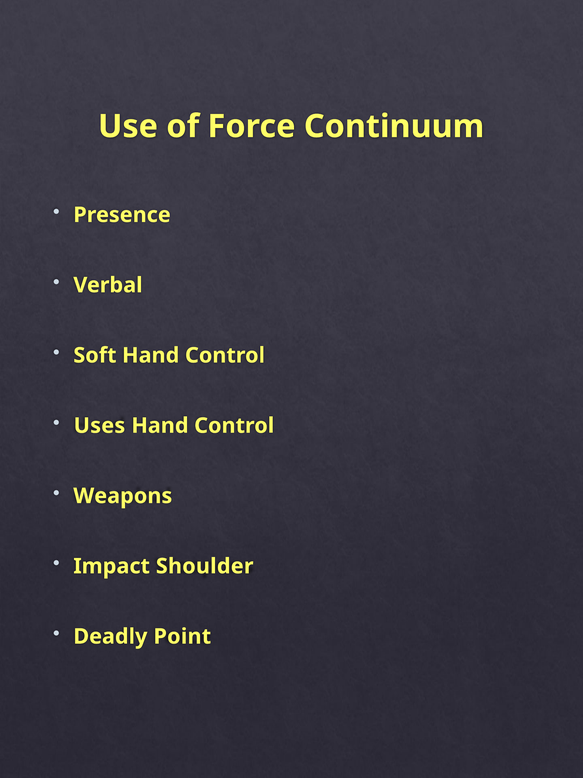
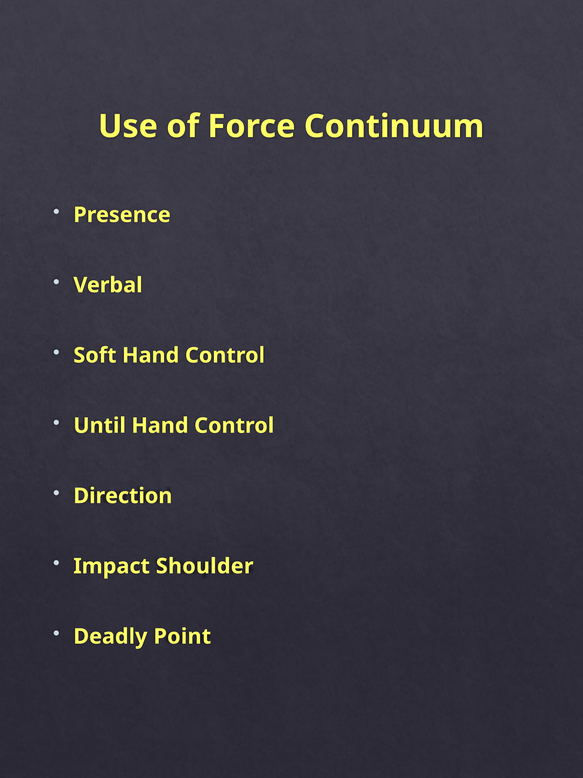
Uses: Uses -> Until
Weapons: Weapons -> Direction
